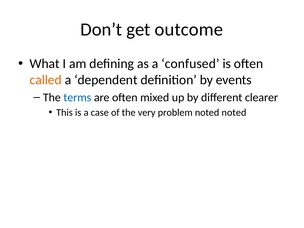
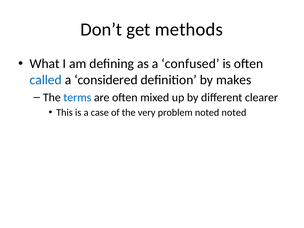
outcome: outcome -> methods
called colour: orange -> blue
dependent: dependent -> considered
events: events -> makes
